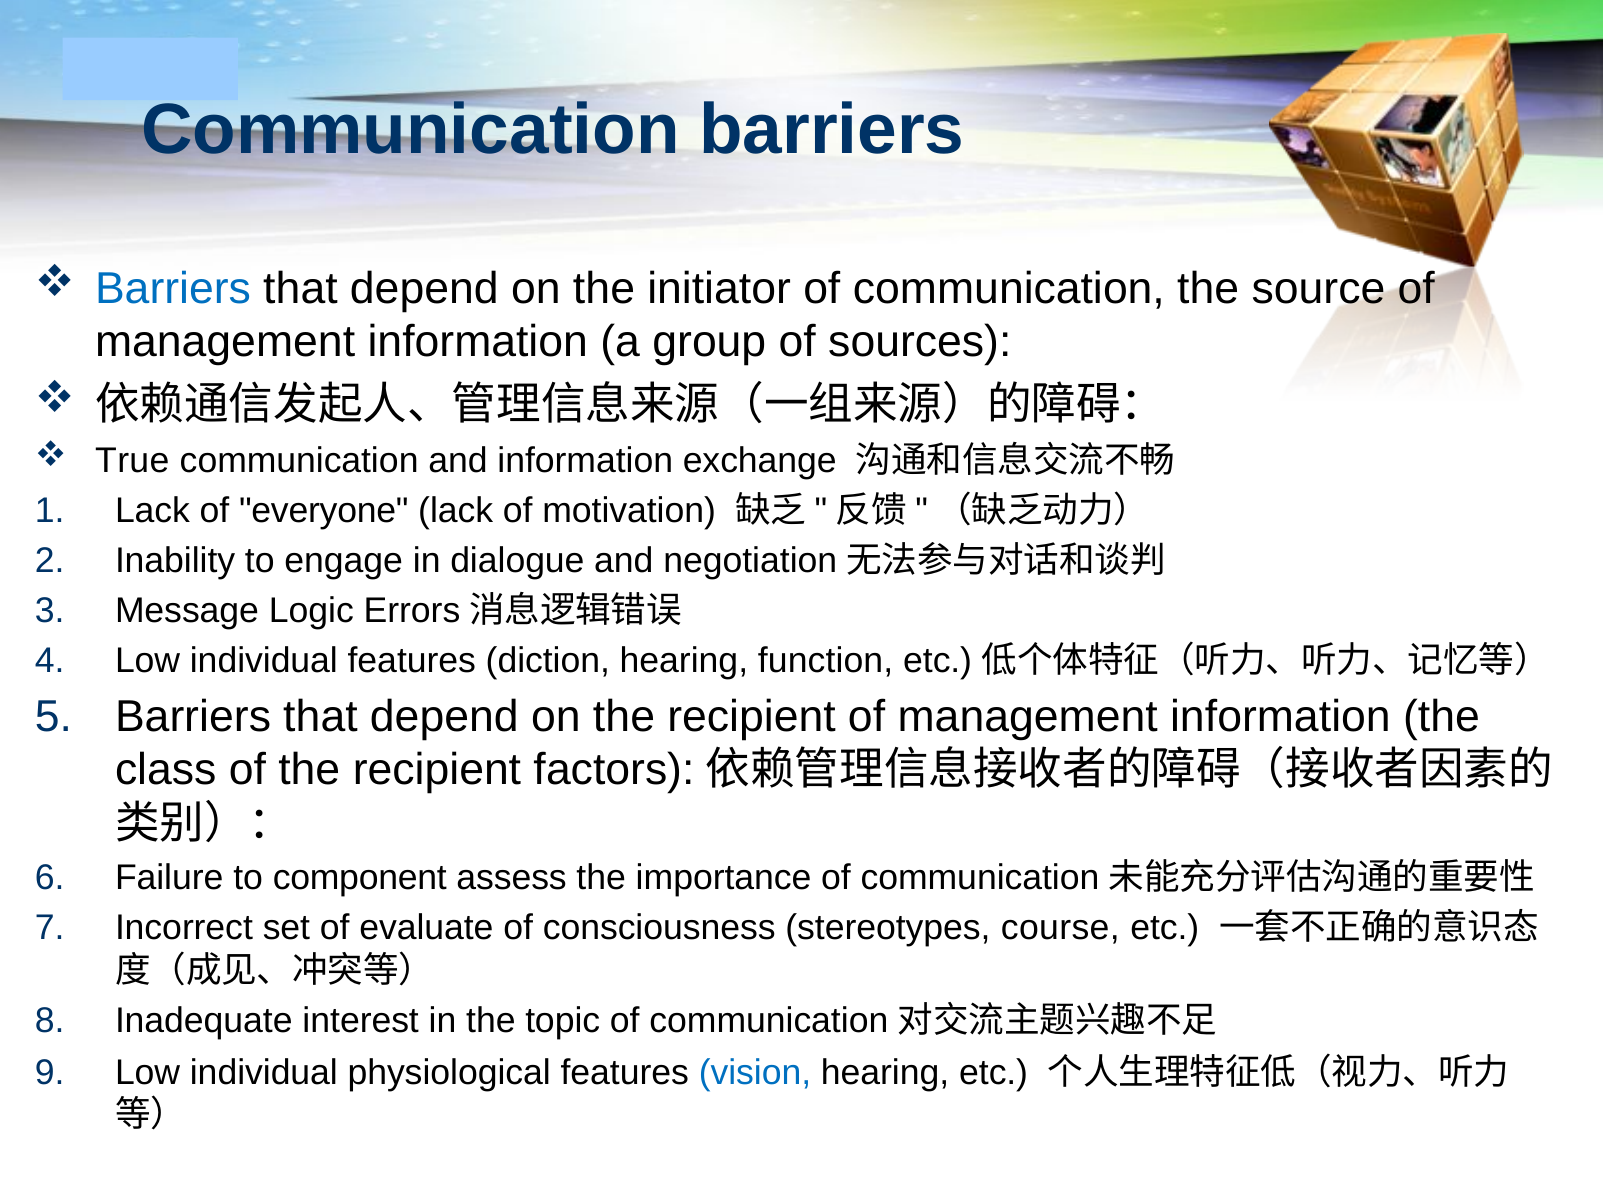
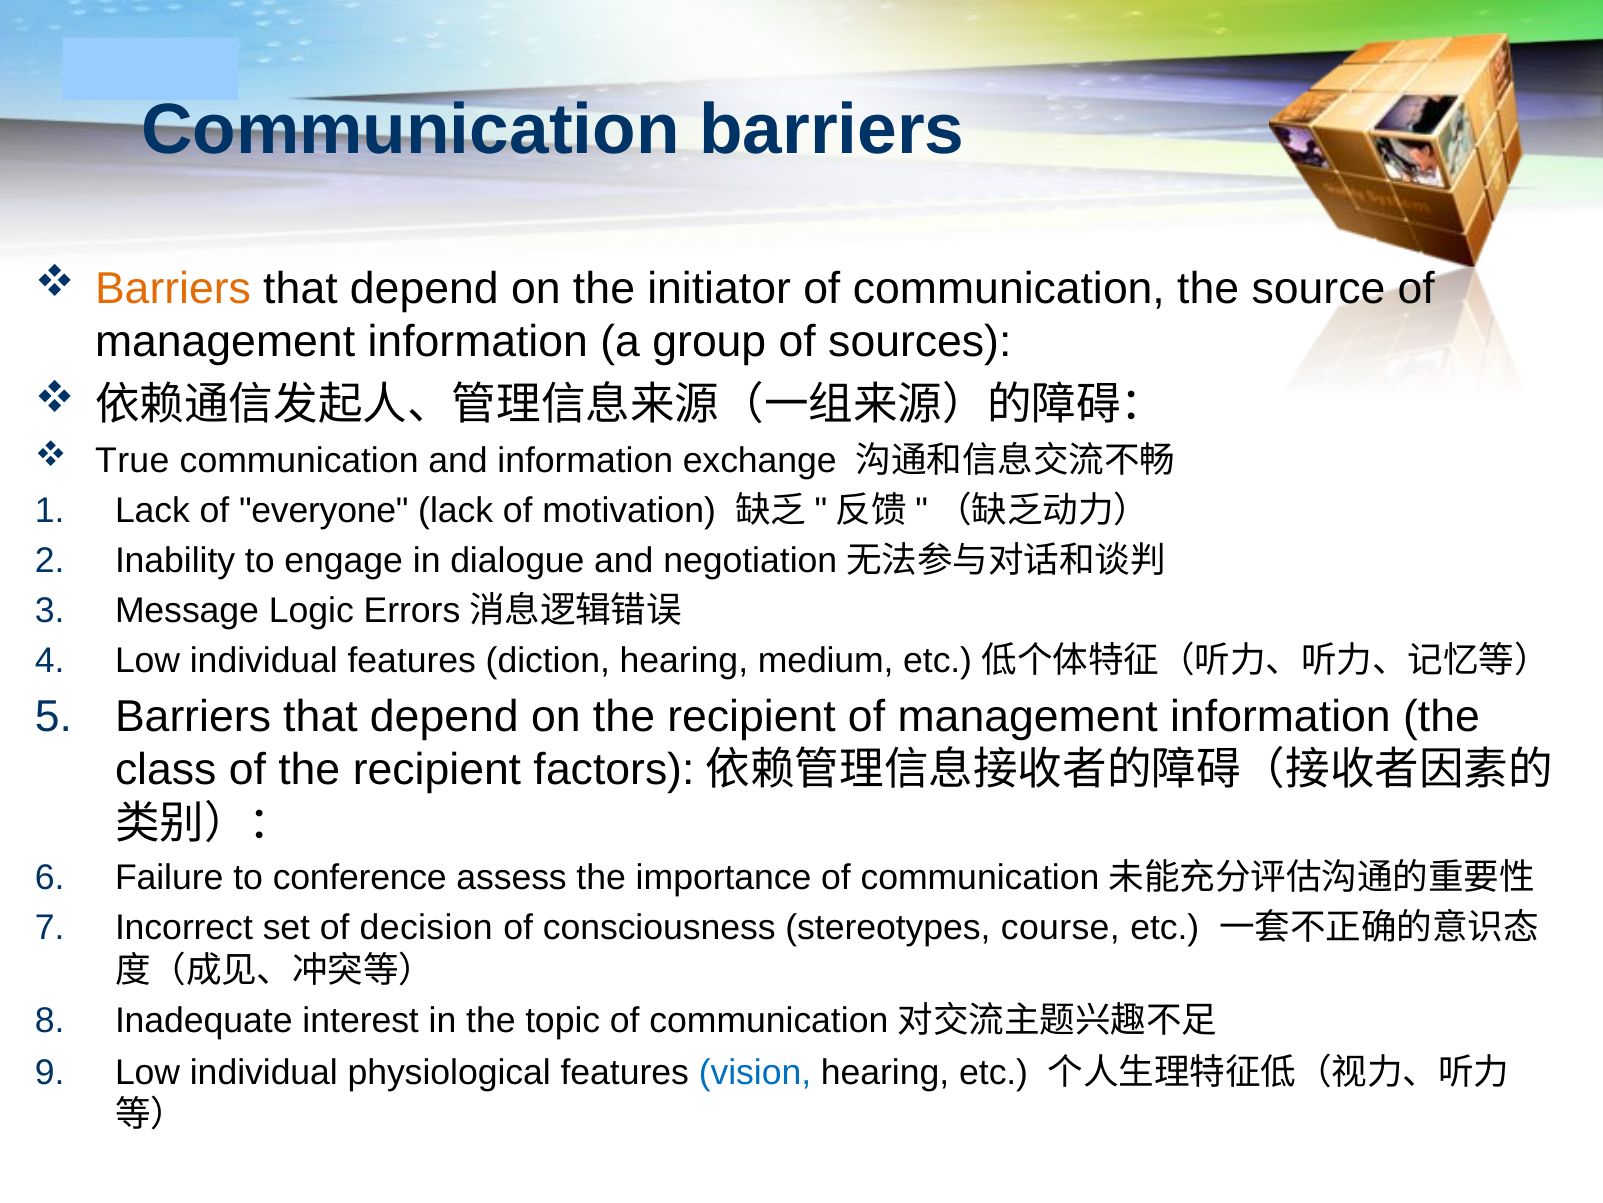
Barriers at (173, 289) colour: blue -> orange
function: function -> medium
component: component -> conference
evaluate: evaluate -> decision
